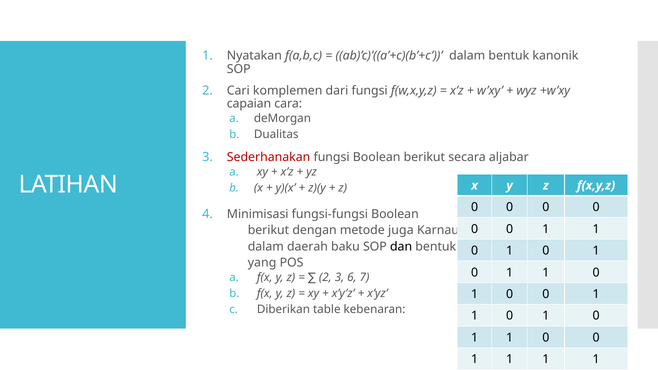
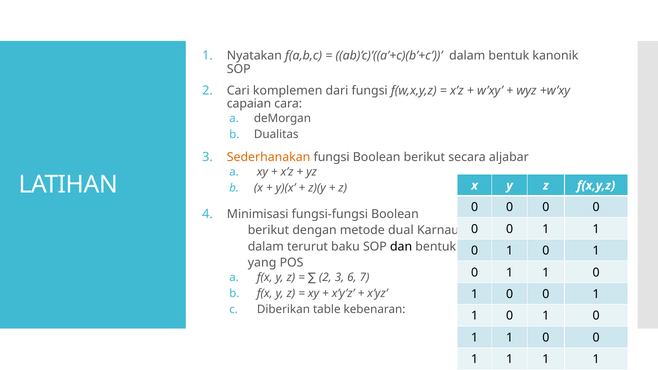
Sederhanakan colour: red -> orange
juga: juga -> dual
daerah: daerah -> terurut
